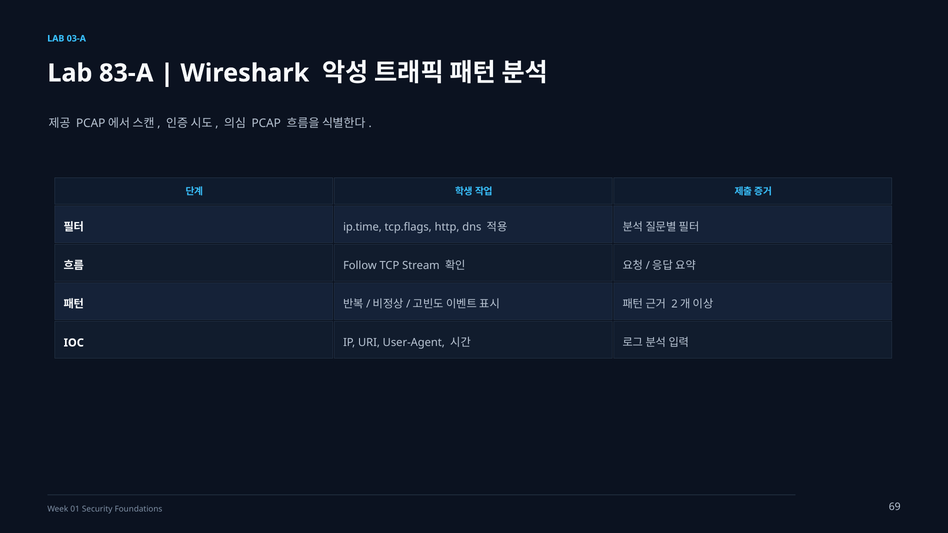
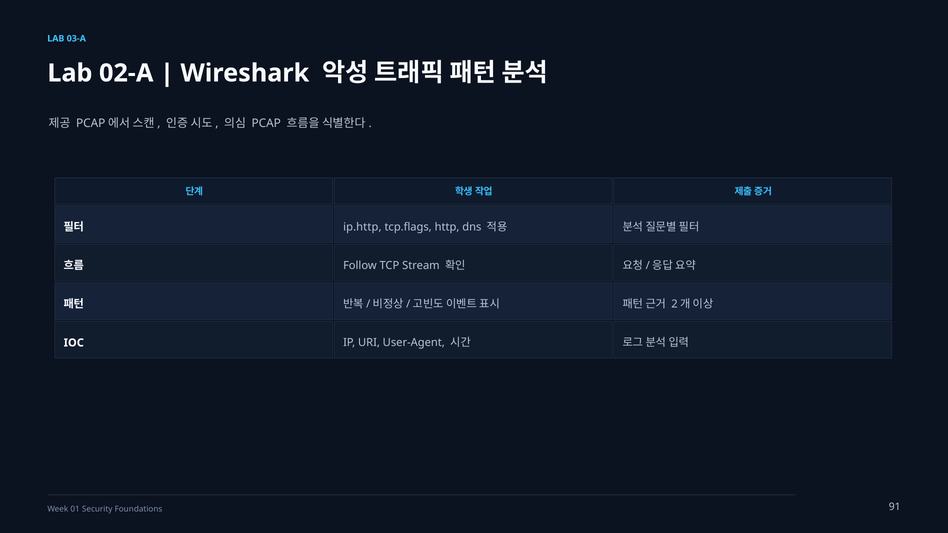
83-A: 83-A -> 02-A
ip.time: ip.time -> ip.http
69: 69 -> 91
